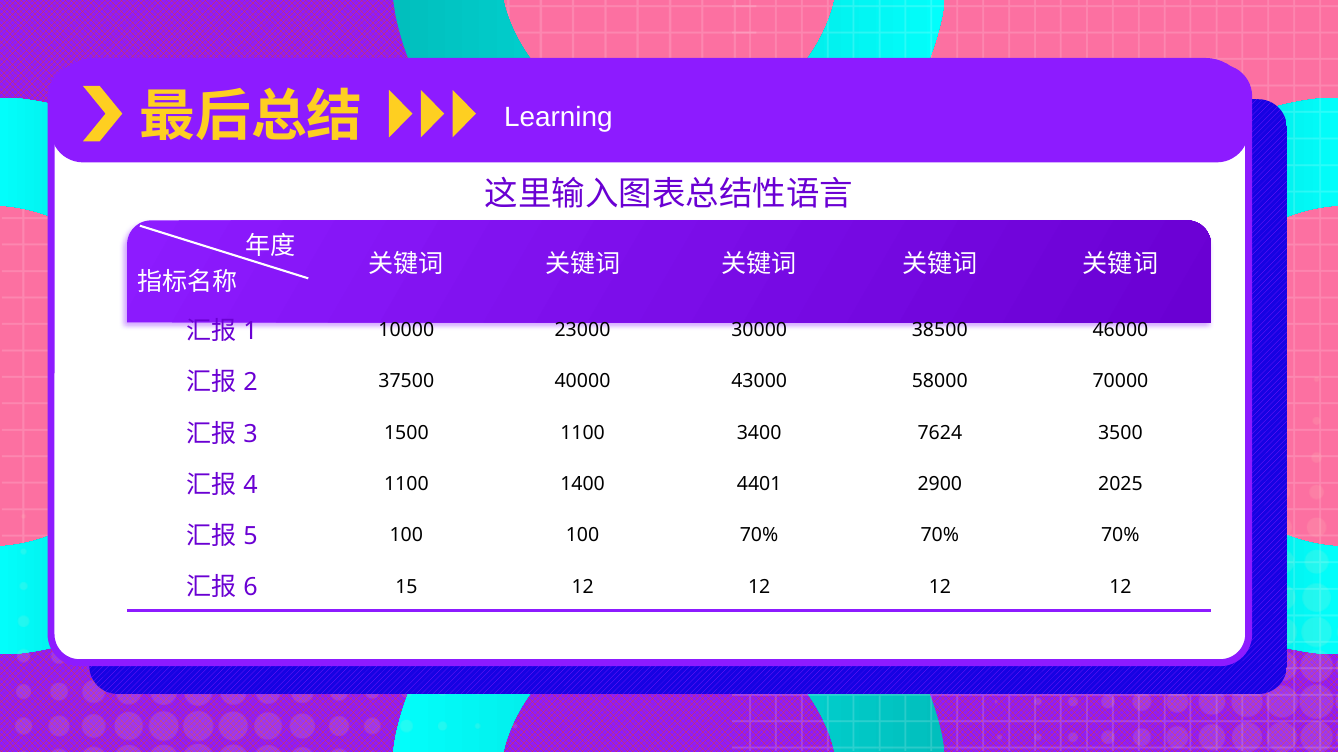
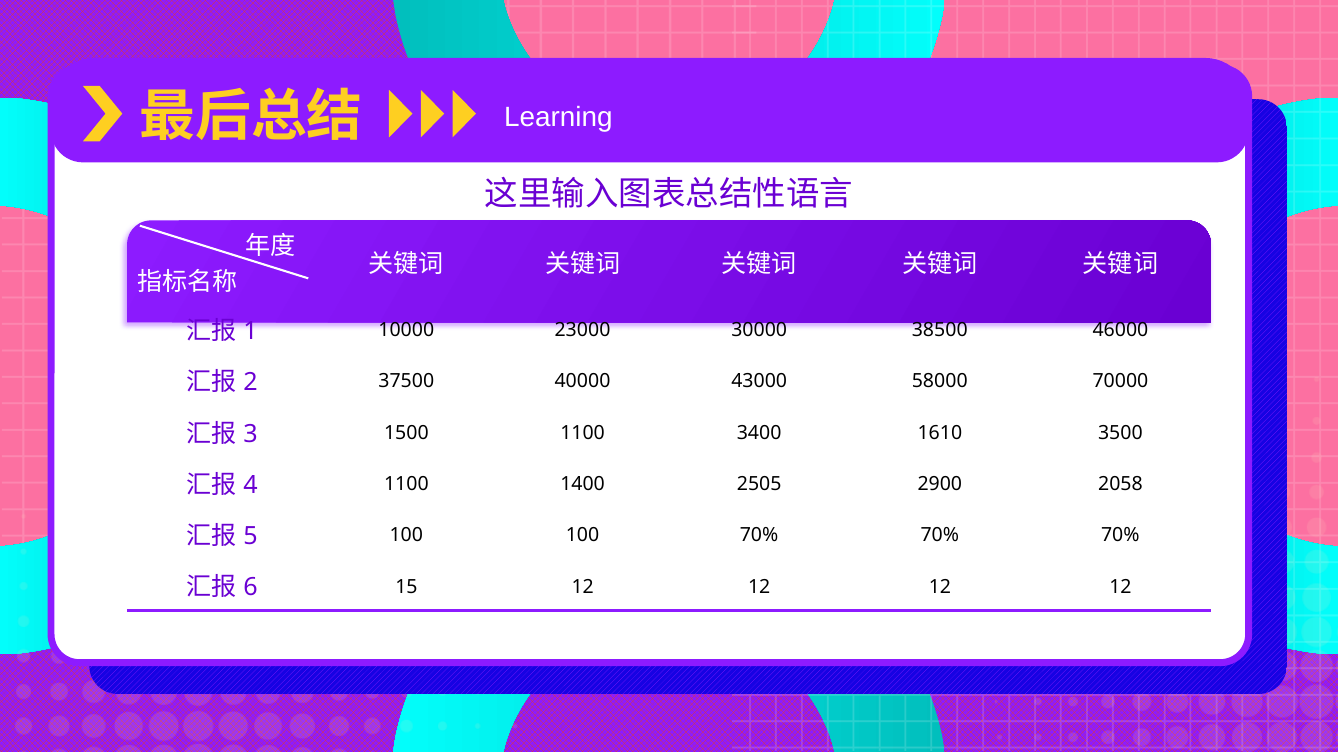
7624: 7624 -> 1610
4401: 4401 -> 2505
2025: 2025 -> 2058
